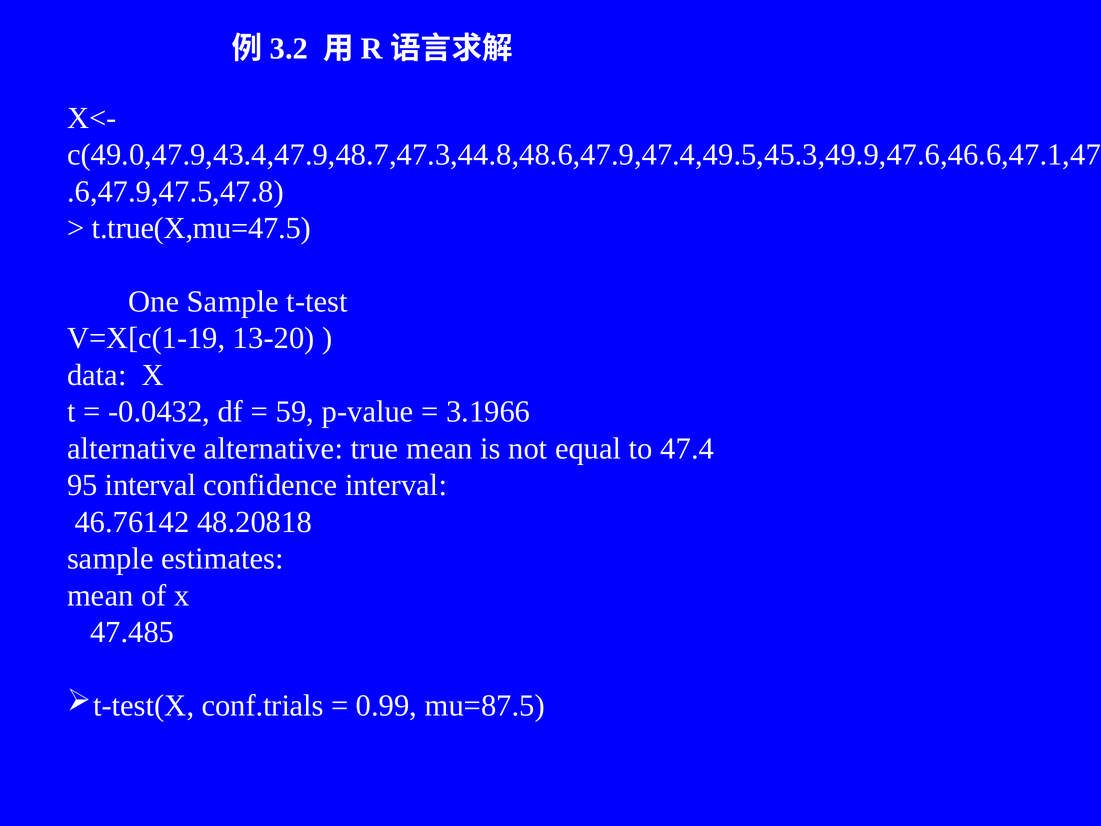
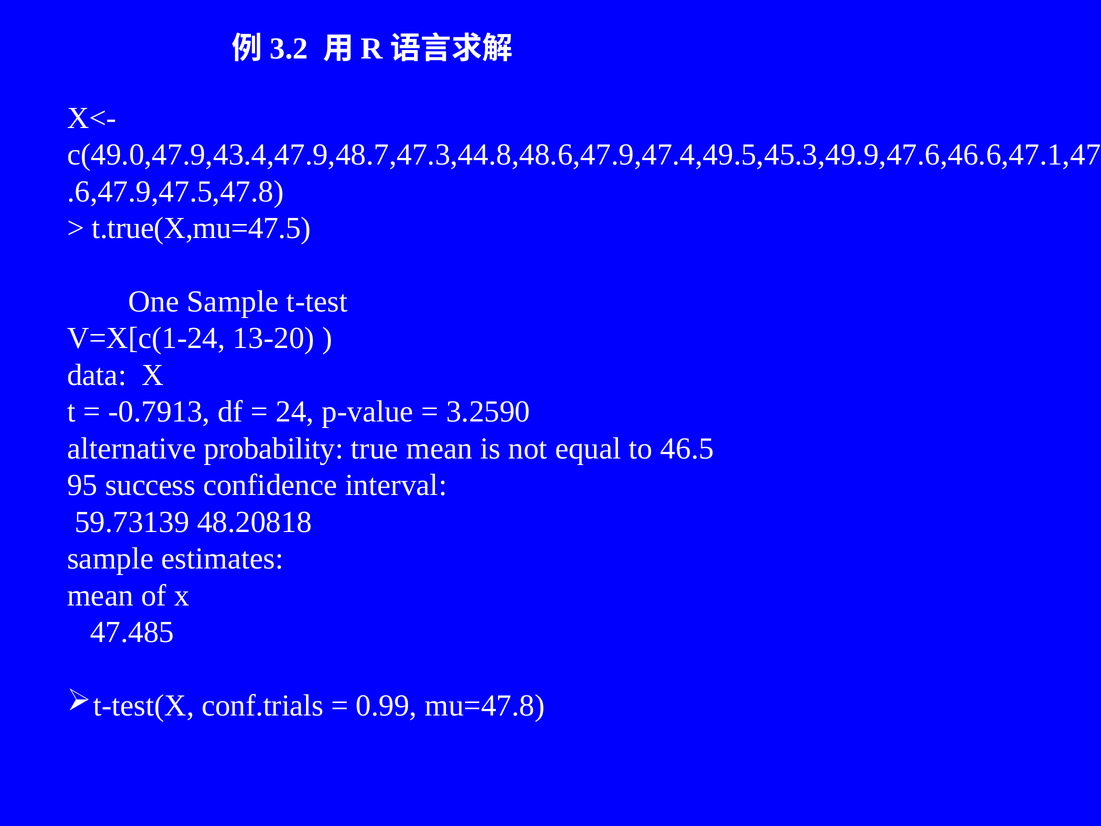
V=X[c(1-19: V=X[c(1-19 -> V=X[c(1-24
-0.0432: -0.0432 -> -0.7913
59: 59 -> 24
3.1966: 3.1966 -> 3.2590
alternative alternative: alternative -> probability
47.4: 47.4 -> 46.5
95 interval: interval -> success
46.76142: 46.76142 -> 59.73139
mu=87.5: mu=87.5 -> mu=47.8
